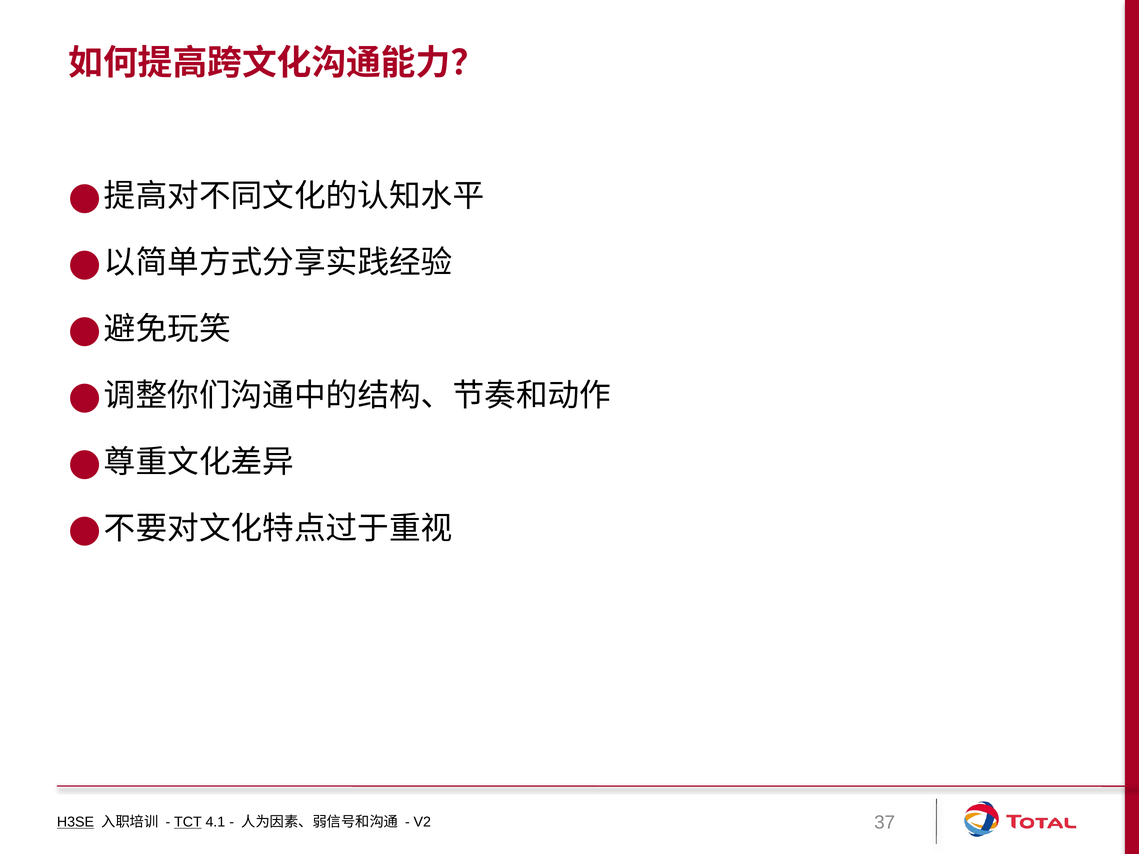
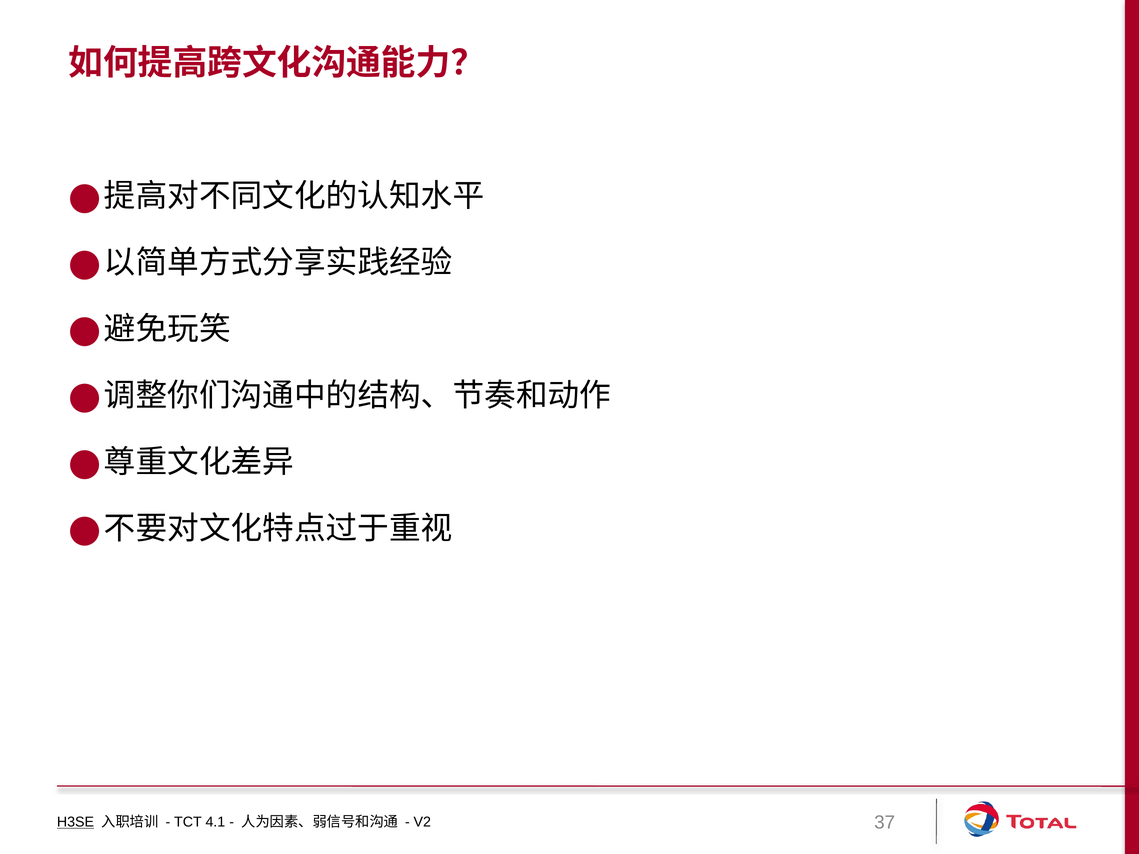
TCT underline: present -> none
